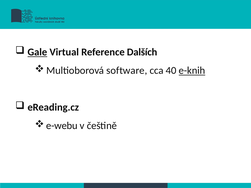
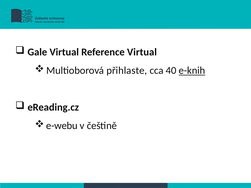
Gale underline: present -> none
Reference Dalších: Dalších -> Virtual
software: software -> přihlaste
